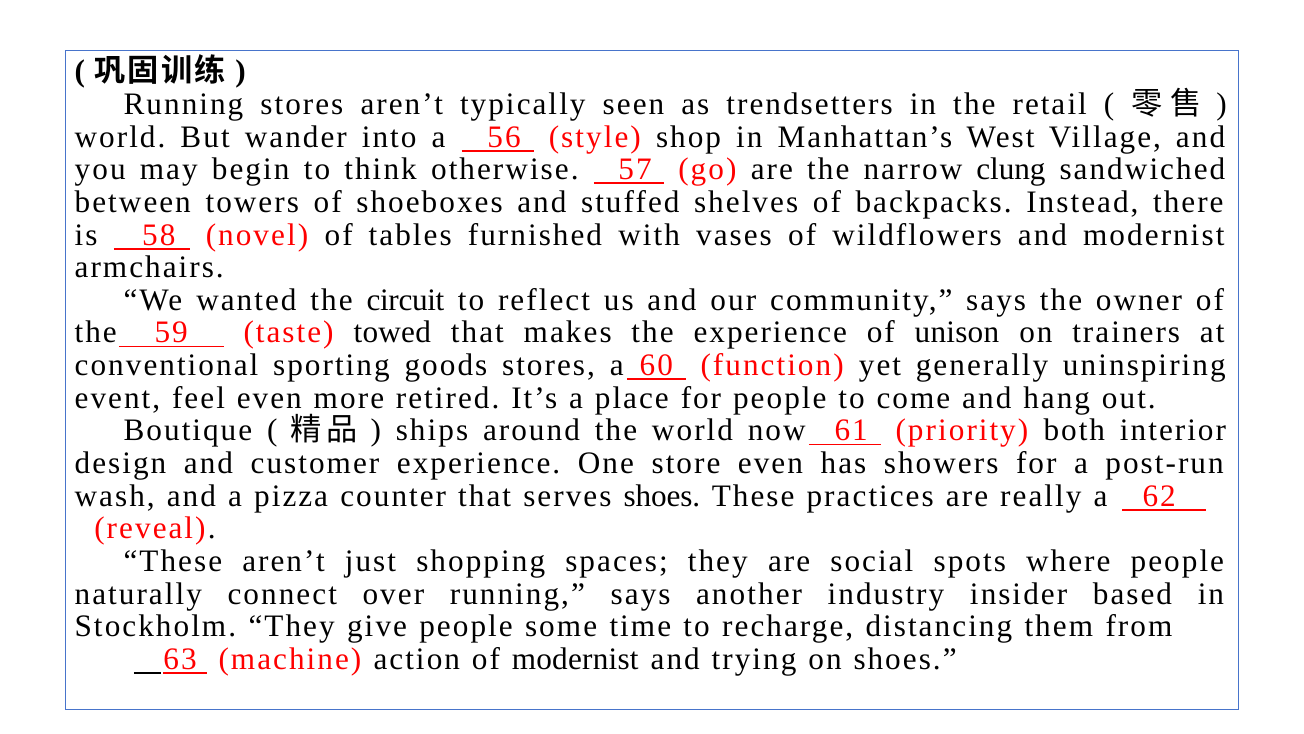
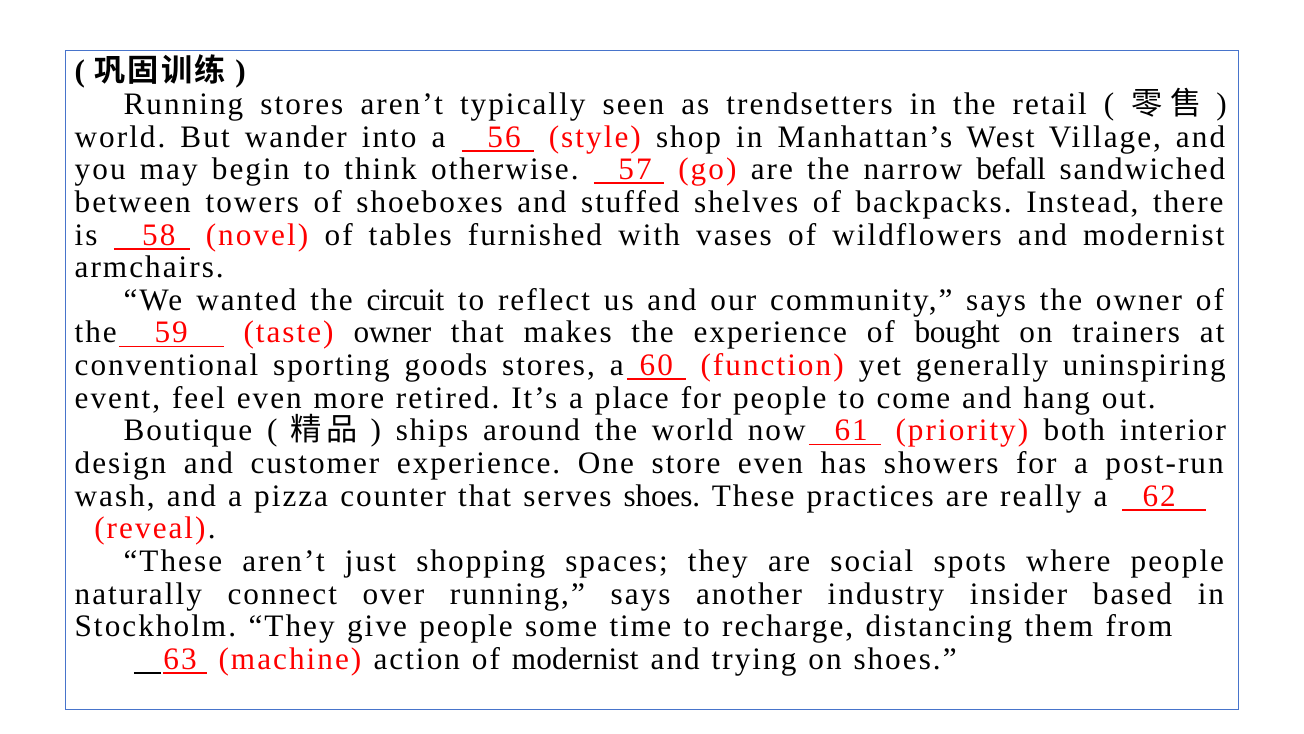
clung: clung -> befall
taste towed: towed -> owner
unison: unison -> bought
